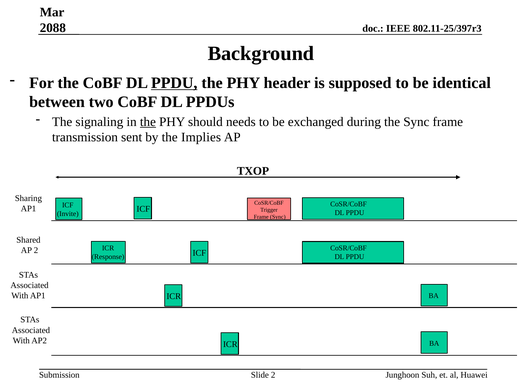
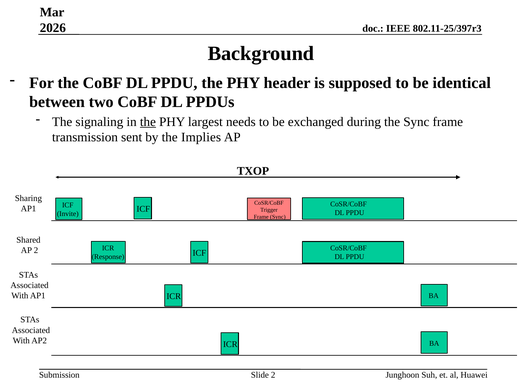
2088: 2088 -> 2026
PPDU at (174, 83) underline: present -> none
should: should -> largest
